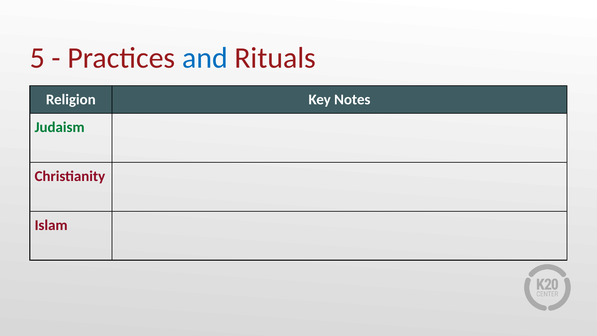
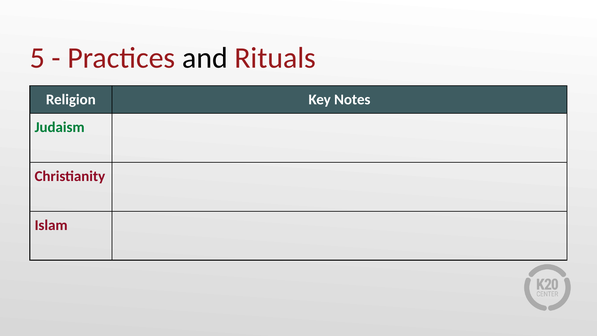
and colour: blue -> black
